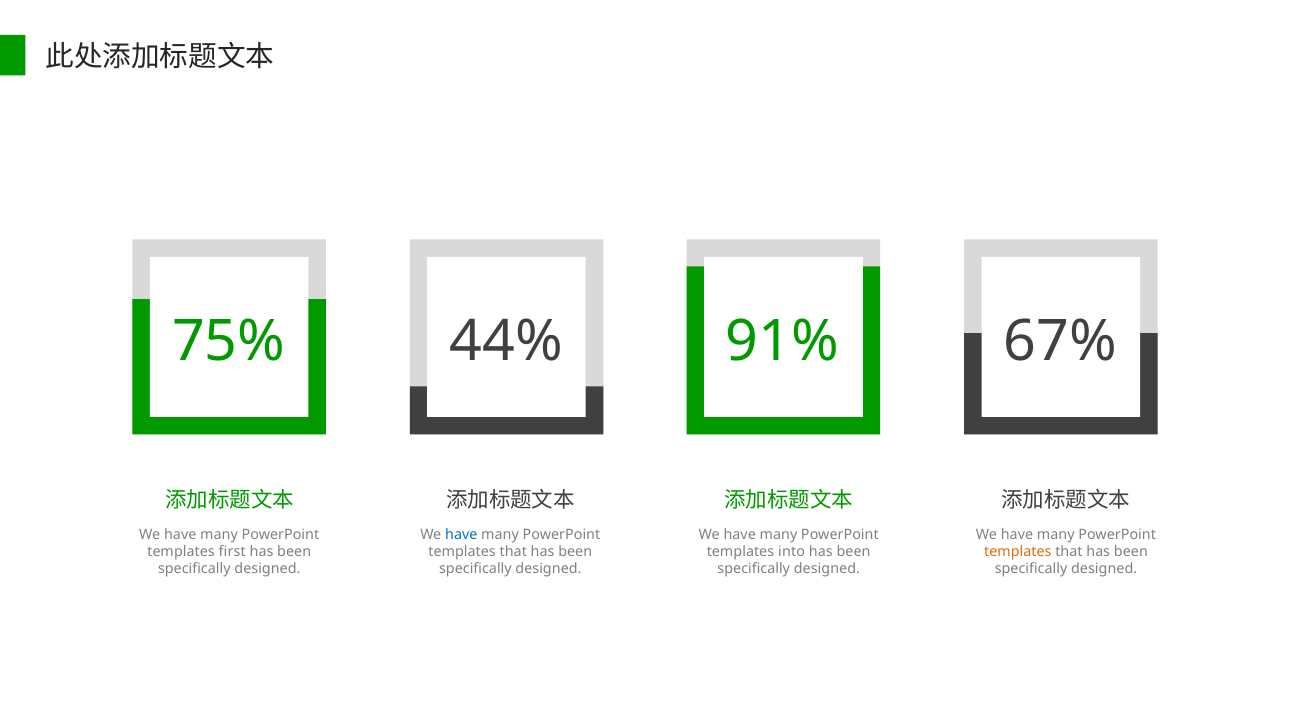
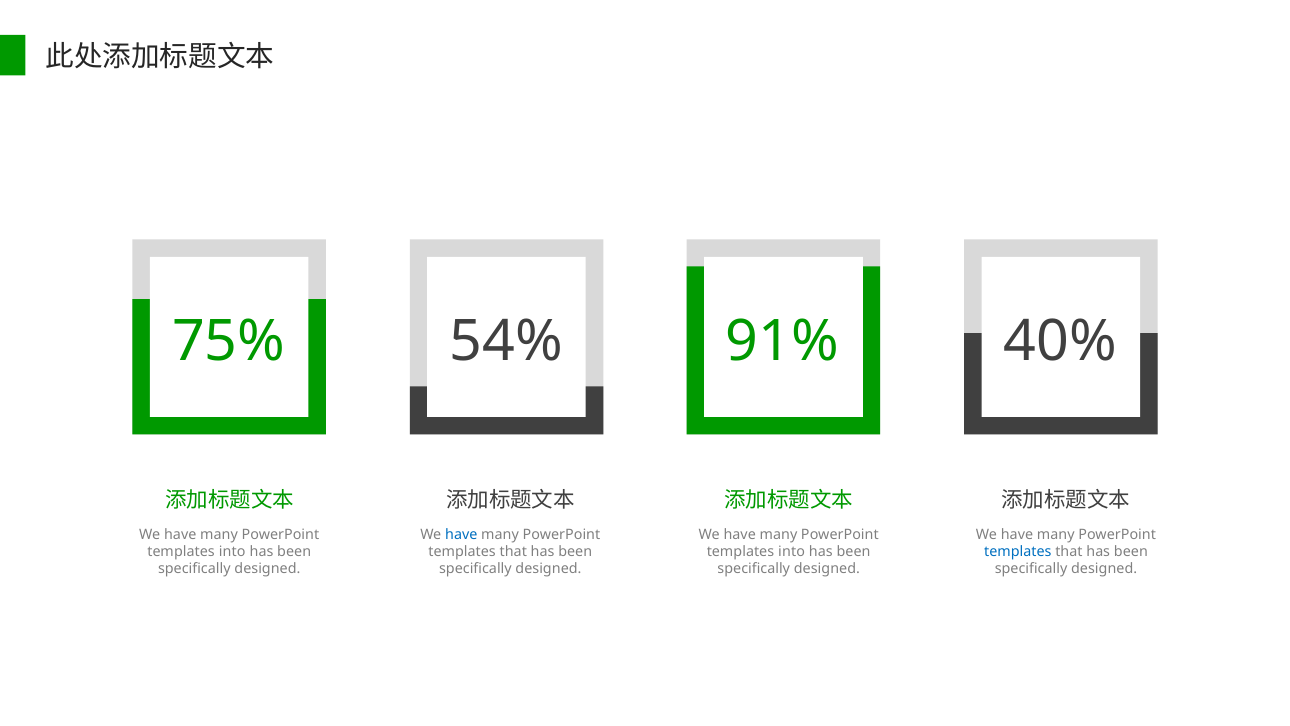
44%: 44% -> 54%
67%: 67% -> 40%
first at (232, 551): first -> into
templates at (1018, 551) colour: orange -> blue
